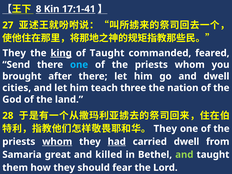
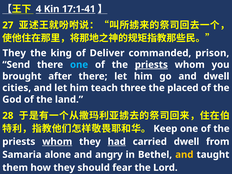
8: 8 -> 4
king underline: present -> none
of Taught: Taught -> Deliver
feared: feared -> prison
priests at (151, 65) underline: none -> present
nation: nation -> placed
They at (165, 129): They -> Keep
great: great -> alone
killed: killed -> angry
and at (184, 155) colour: light green -> yellow
